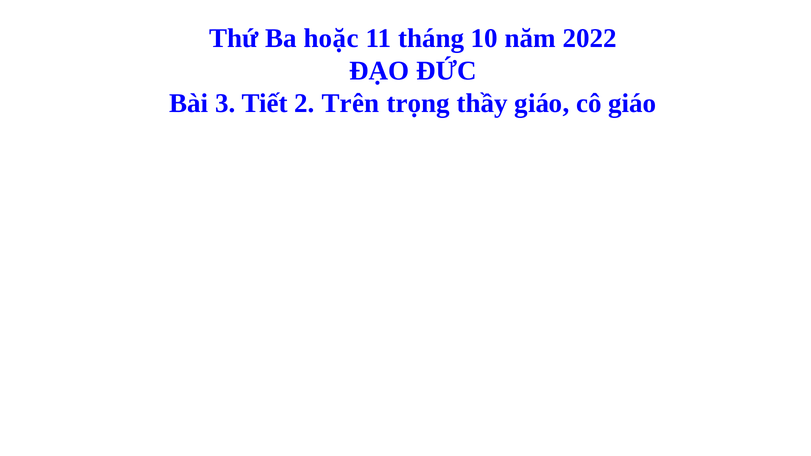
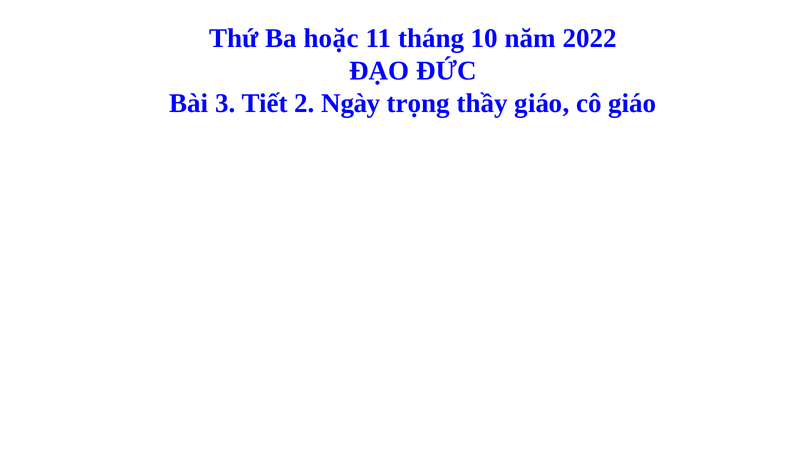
Trên: Trên -> Ngày
